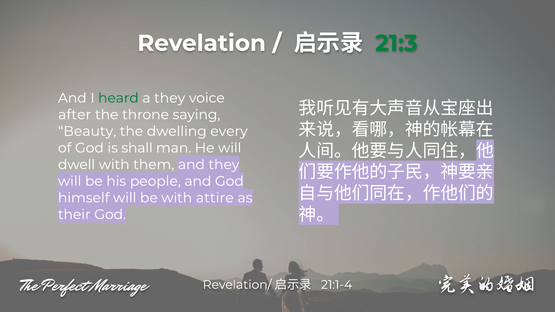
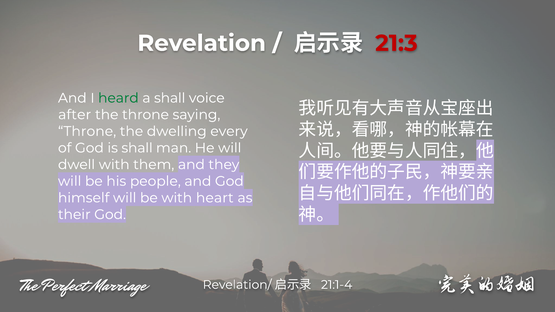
21:3 colour: green -> red
a they: they -> shall
Beauty at (87, 131): Beauty -> Throne
attire: attire -> heart
